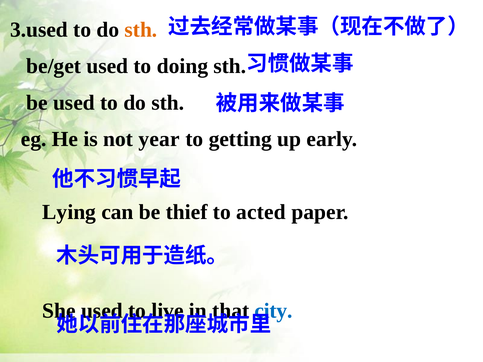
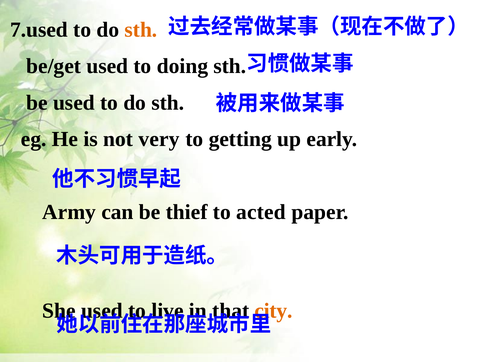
3.used: 3.used -> 7.used
year: year -> very
Lying: Lying -> Army
city colour: blue -> orange
